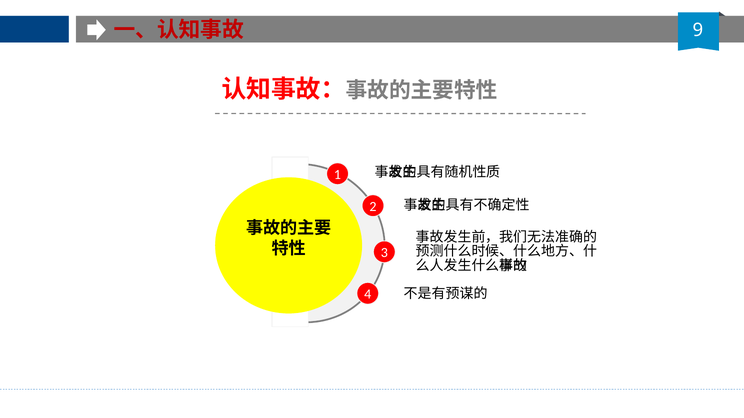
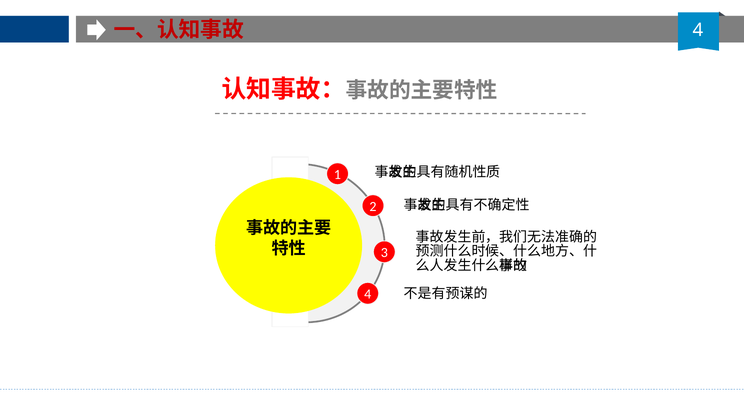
9 at (698, 30): 9 -> 4
